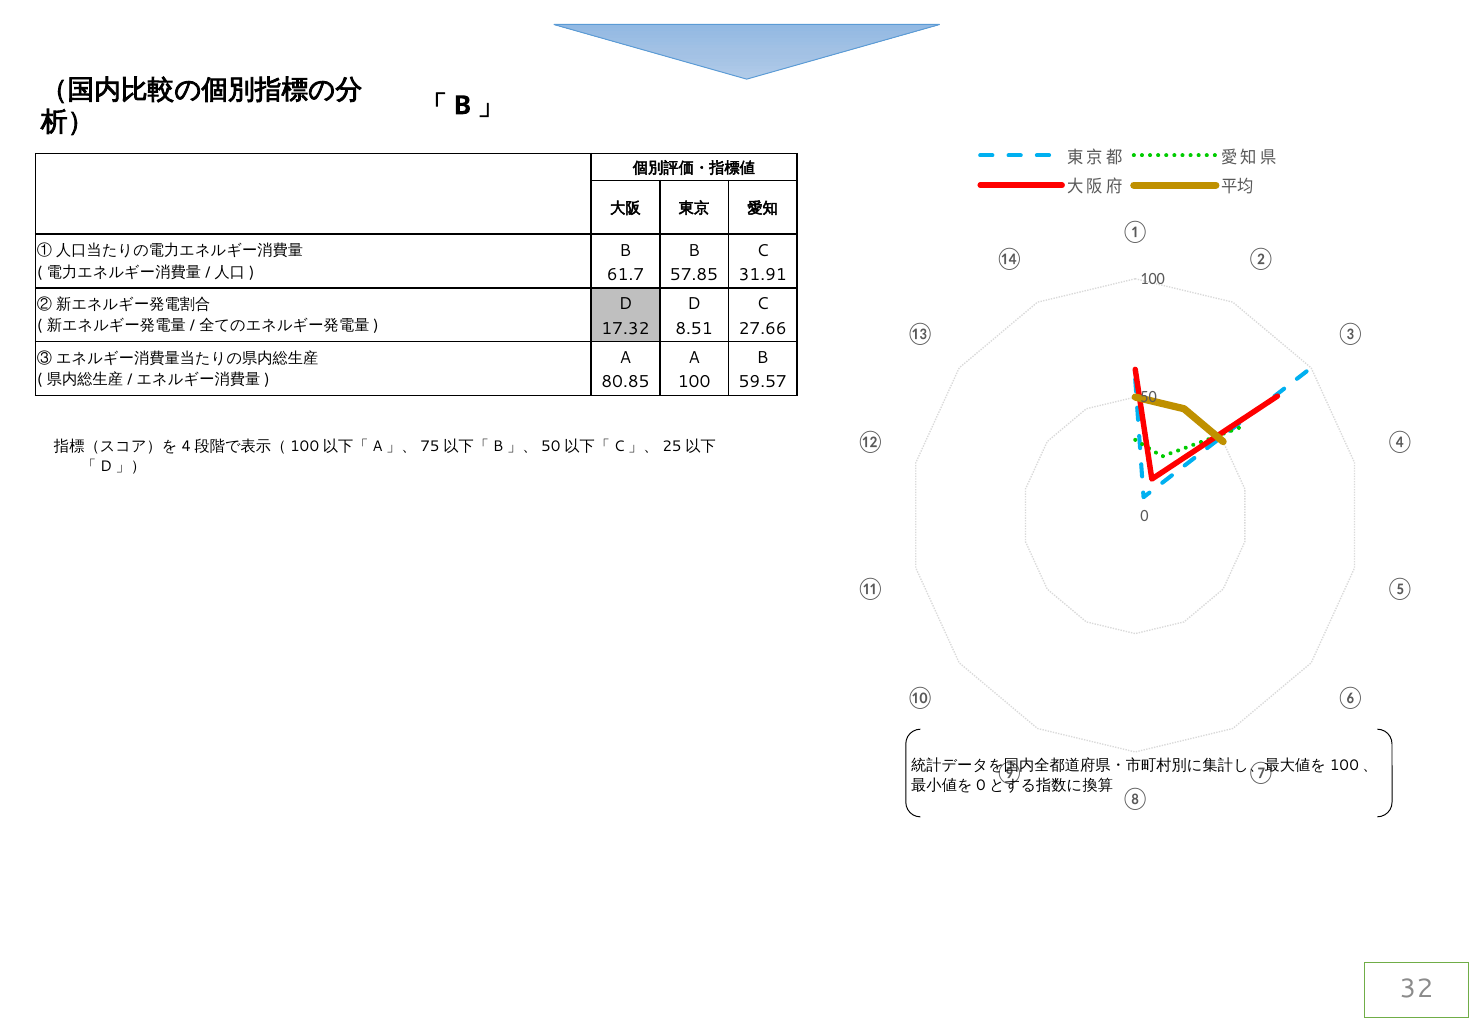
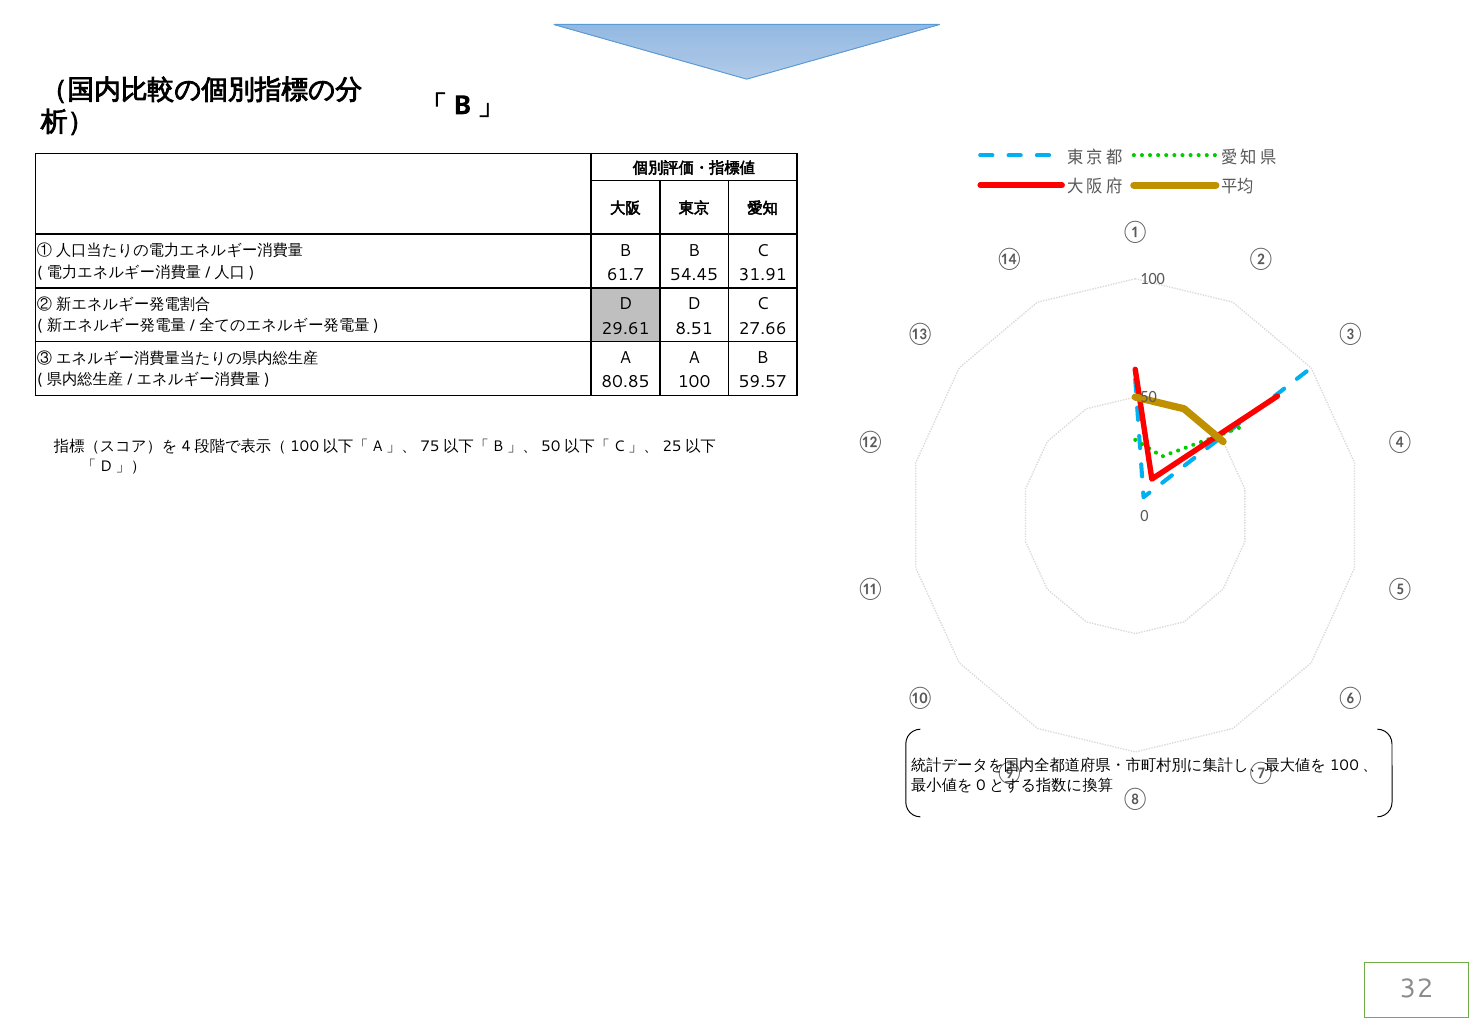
57.85: 57.85 -> 54.45
17.32: 17.32 -> 29.61
